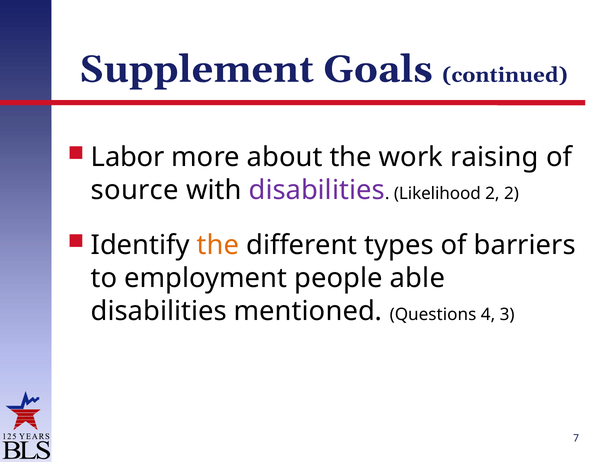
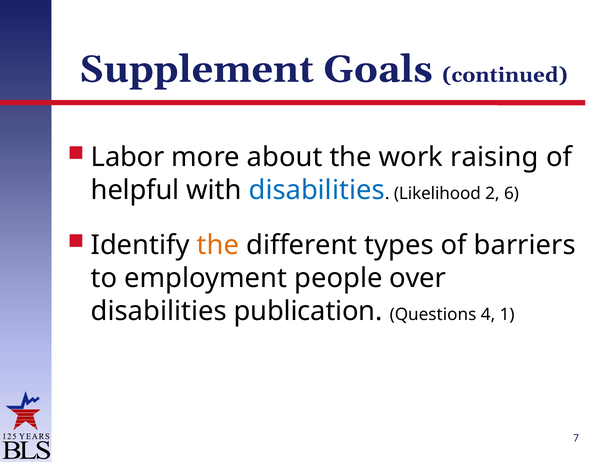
source: source -> helpful
disabilities at (317, 190) colour: purple -> blue
2 2: 2 -> 6
able: able -> over
mentioned: mentioned -> publication
3: 3 -> 1
